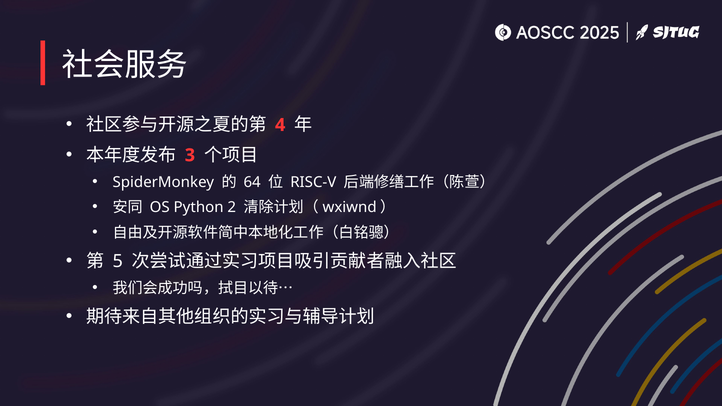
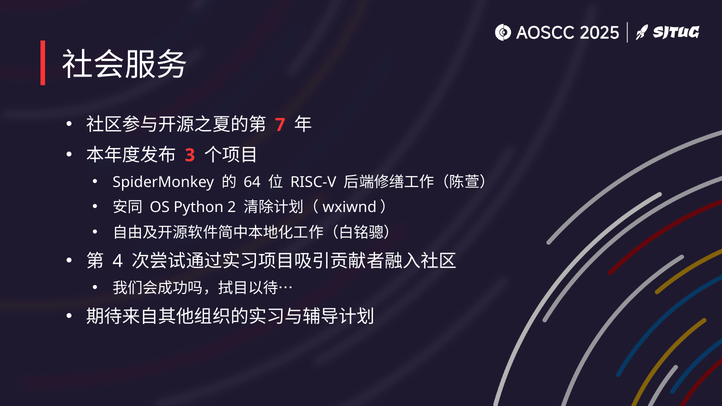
4: 4 -> 7
5: 5 -> 4
